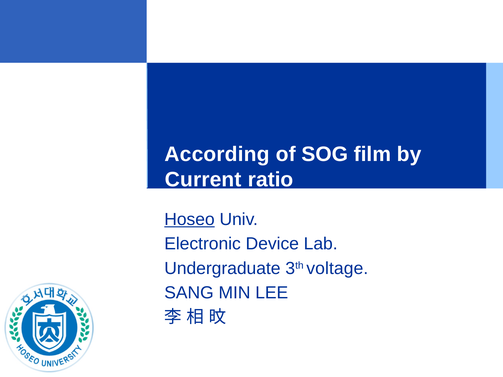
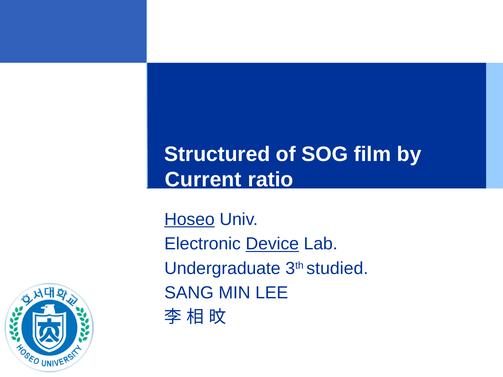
According: According -> Structured
Device underline: none -> present
voltage: voltage -> studied
